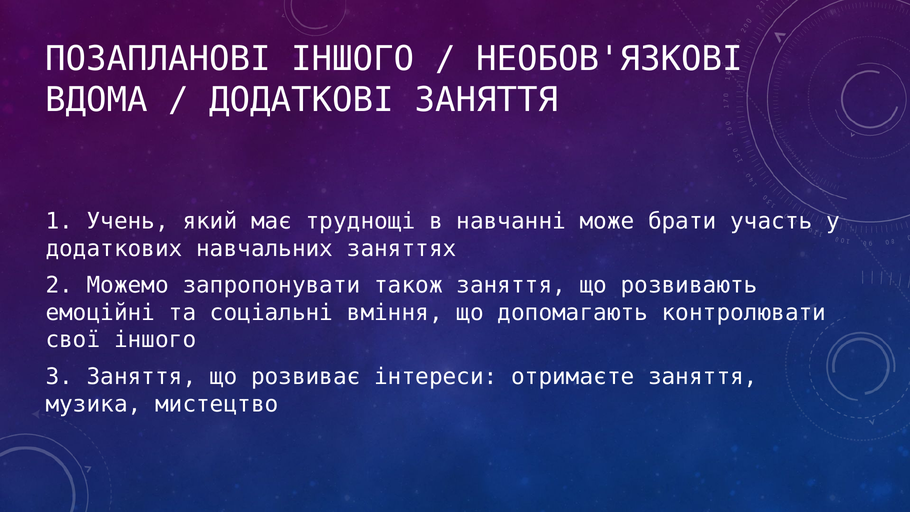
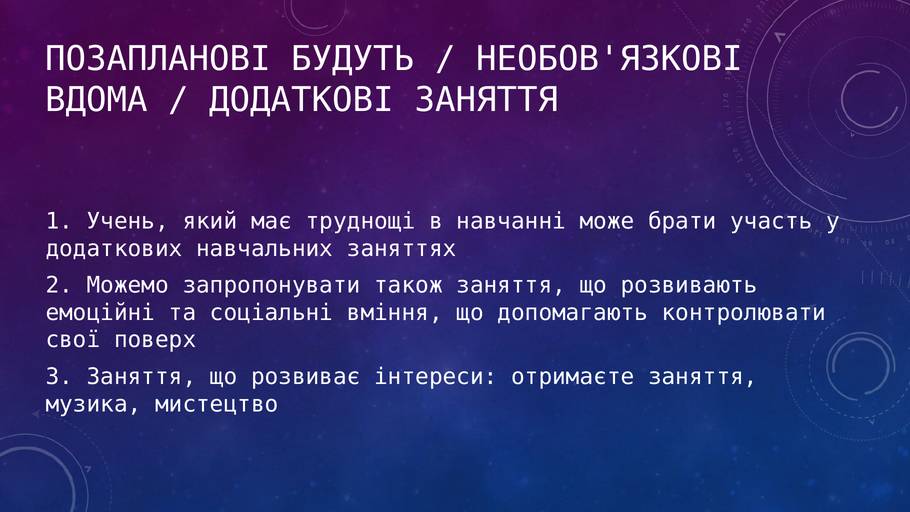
ПОЗАПЛАНОВІ ІНШОГО: ІНШОГО -> БУДУТЬ
свої іншого: іншого -> поверх
